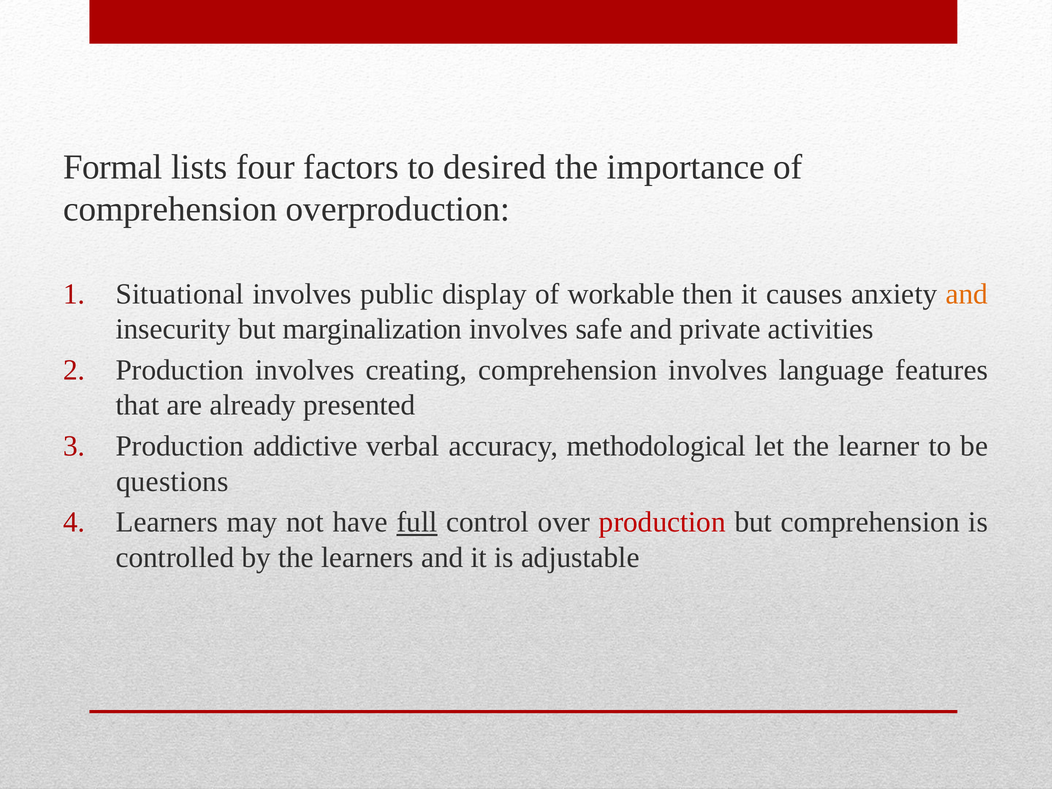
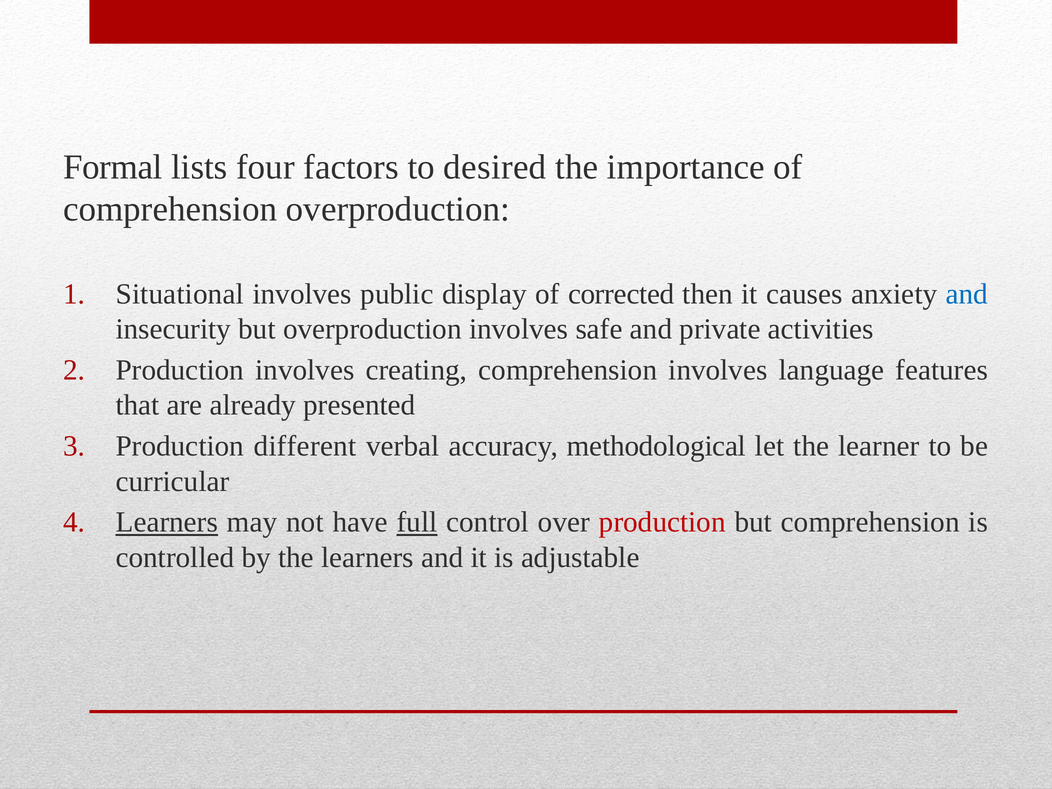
workable: workable -> corrected
and at (967, 294) colour: orange -> blue
but marginalization: marginalization -> overproduction
addictive: addictive -> different
questions: questions -> curricular
Learners at (167, 522) underline: none -> present
